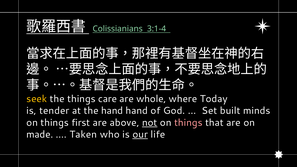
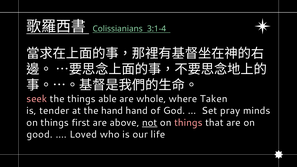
seek colour: yellow -> pink
care: care -> able
Today: Today -> Taken
built: built -> pray
made: made -> good
Taken: Taken -> Loved
our underline: present -> none
